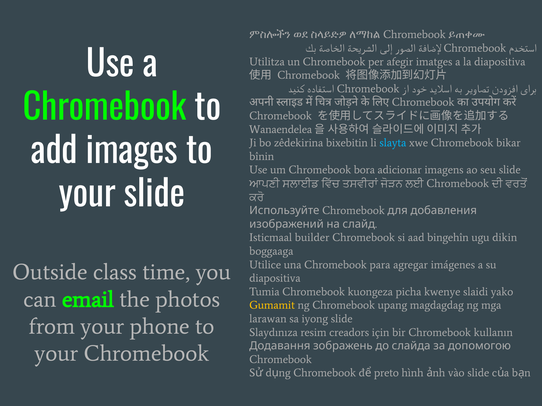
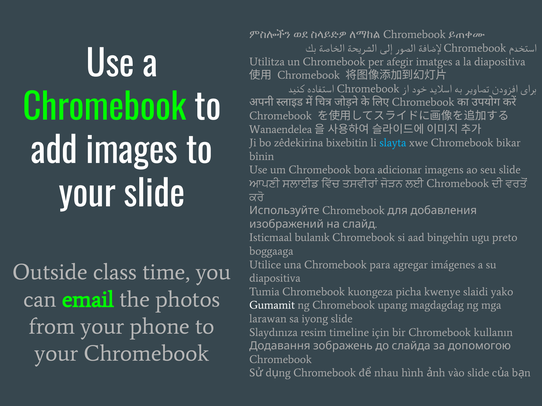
builder: builder -> bulanık
dikin: dikin -> preto
Gumamit colour: yellow -> white
creadors: creadors -> timeline
preto: preto -> nhau
